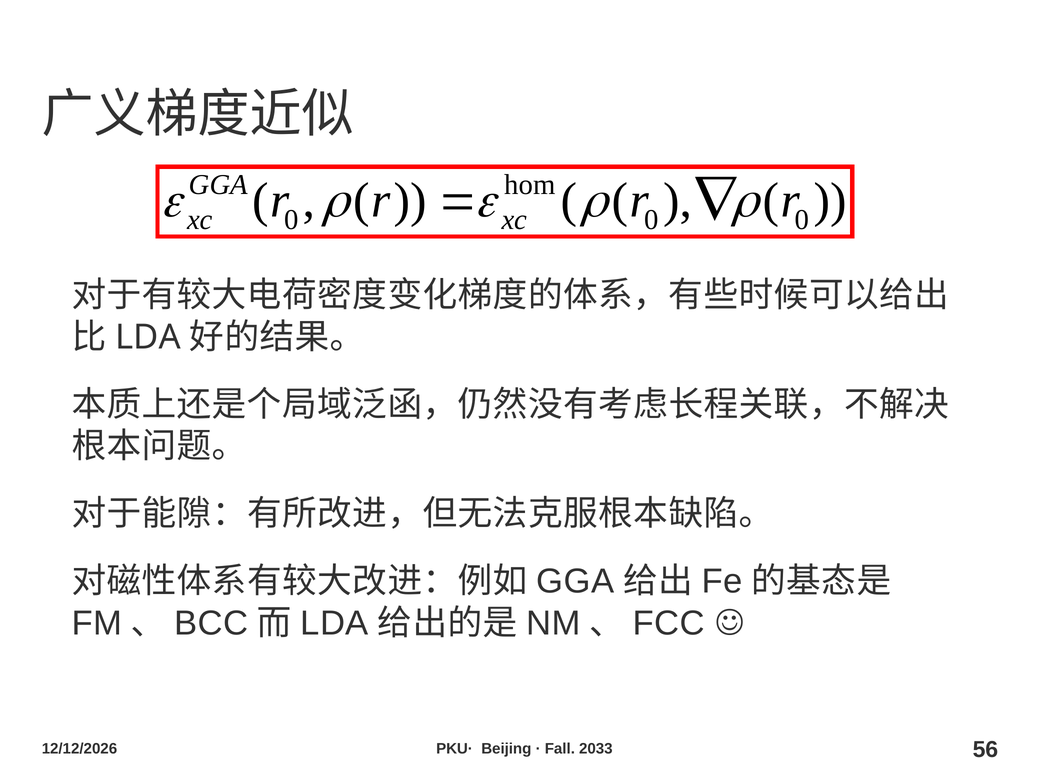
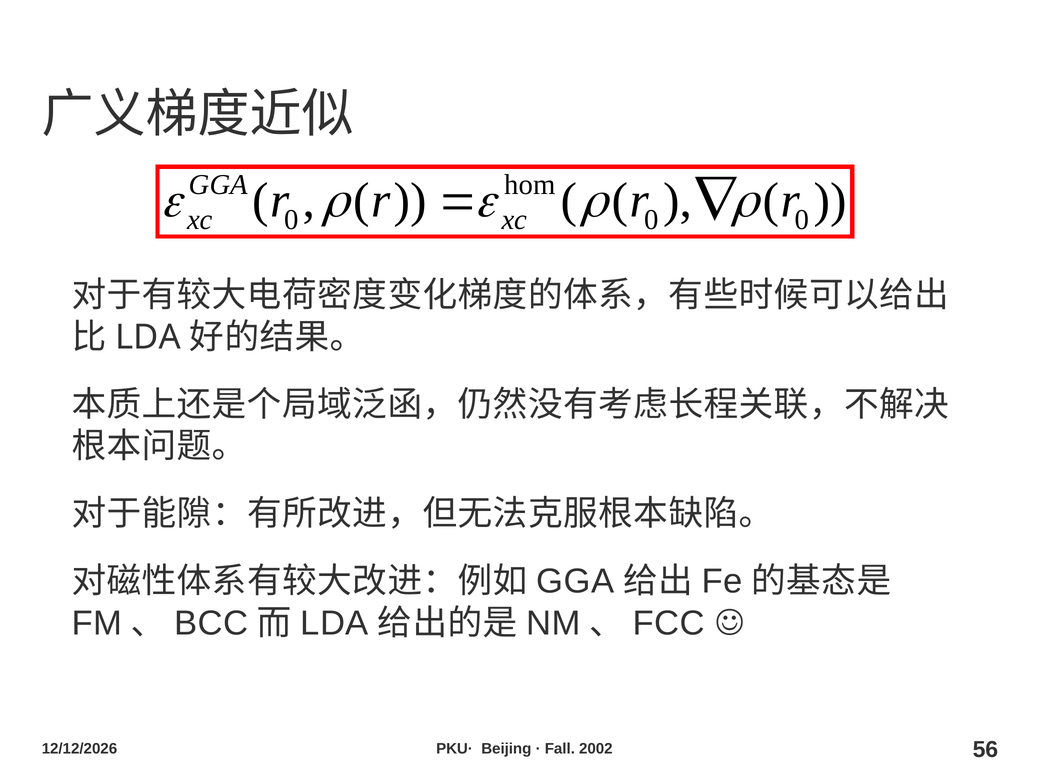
2033: 2033 -> 2002
